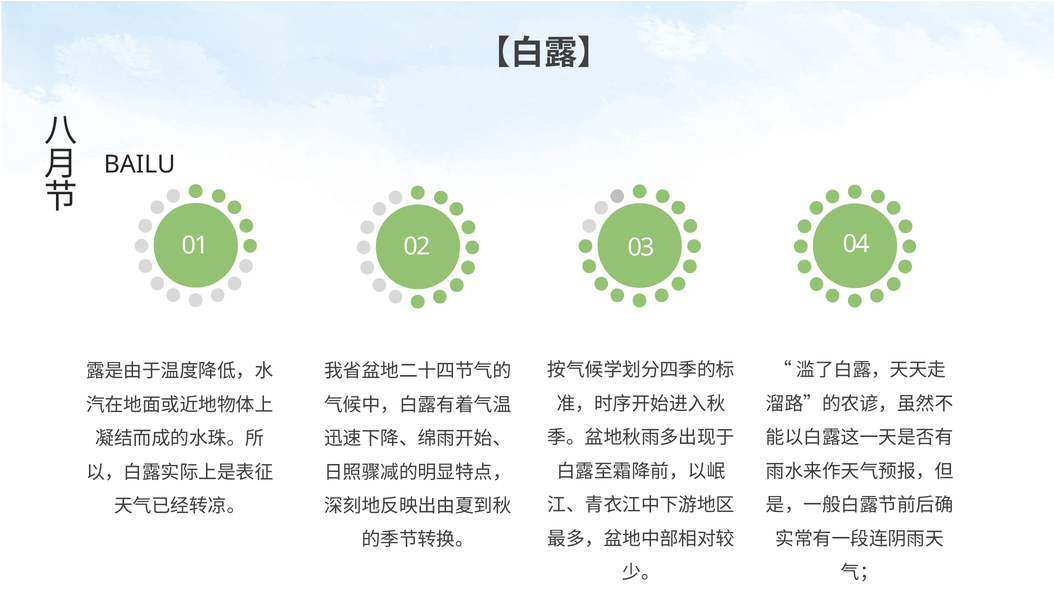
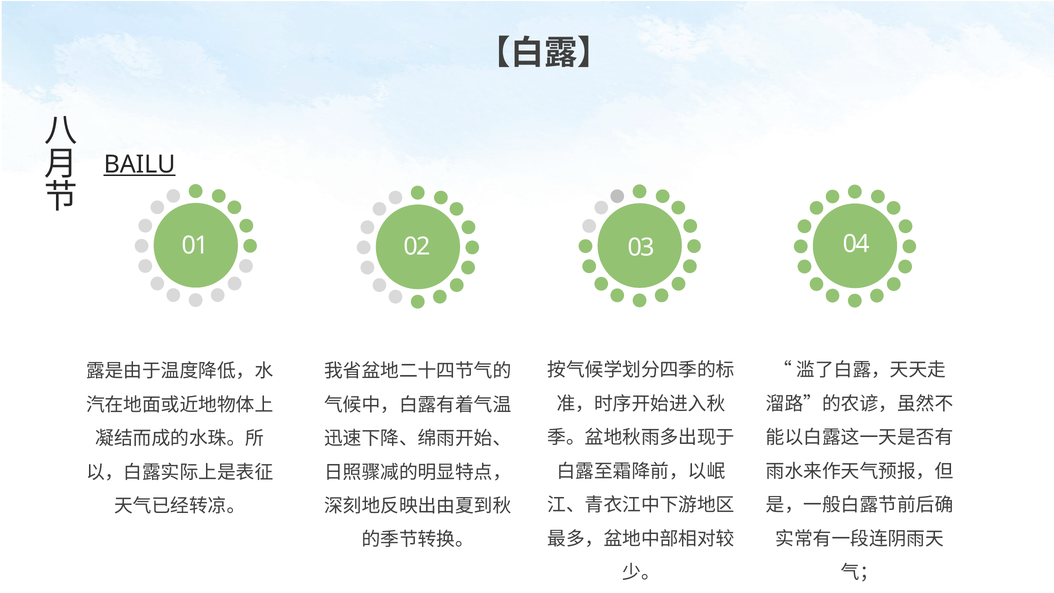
BAILU underline: none -> present
